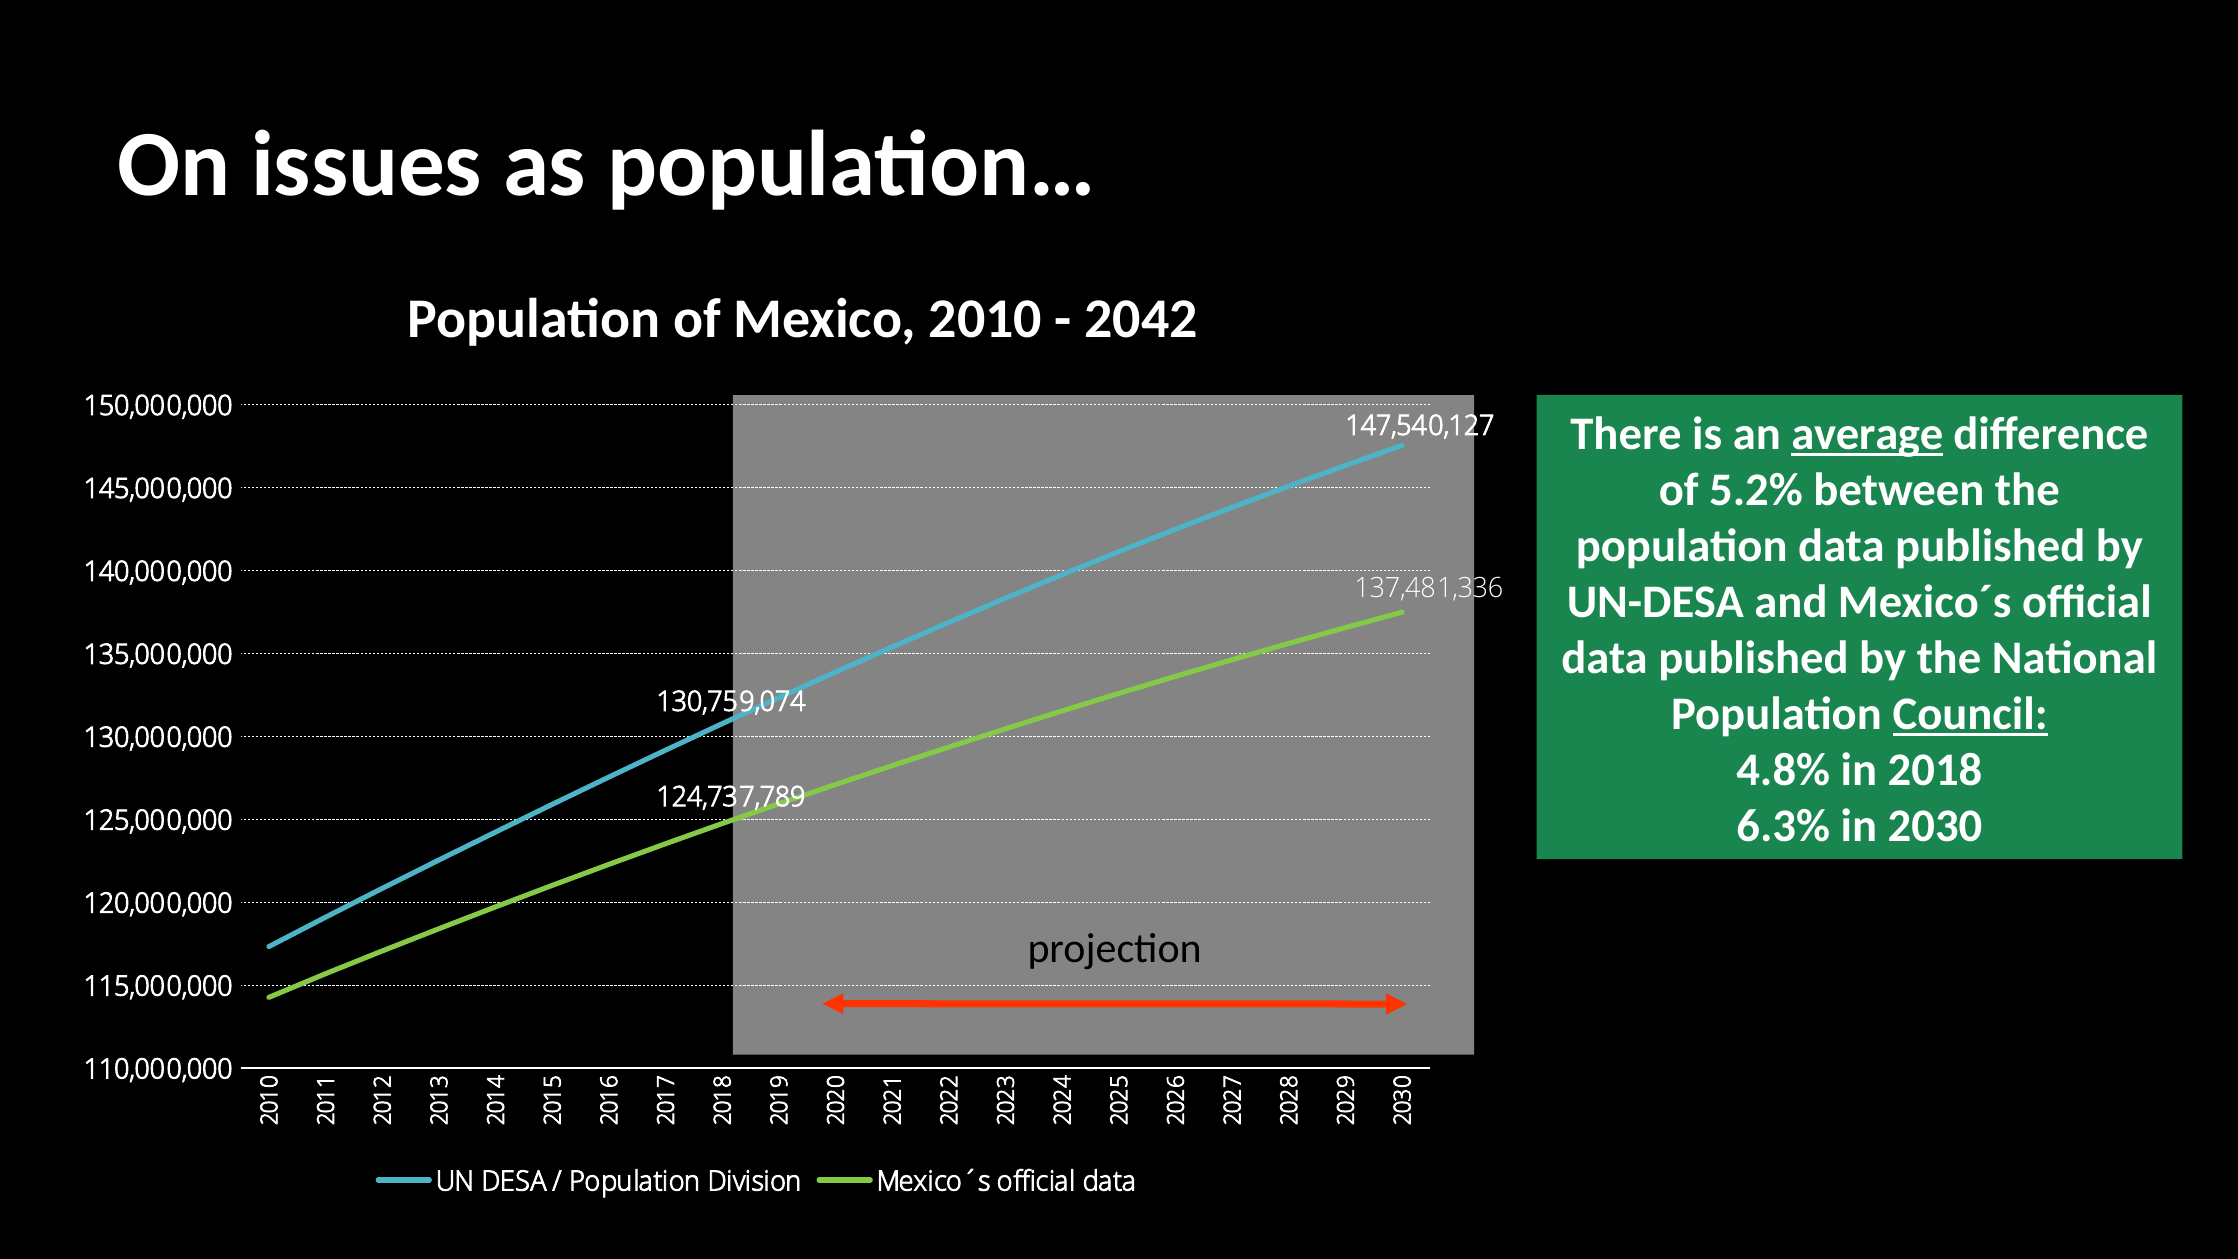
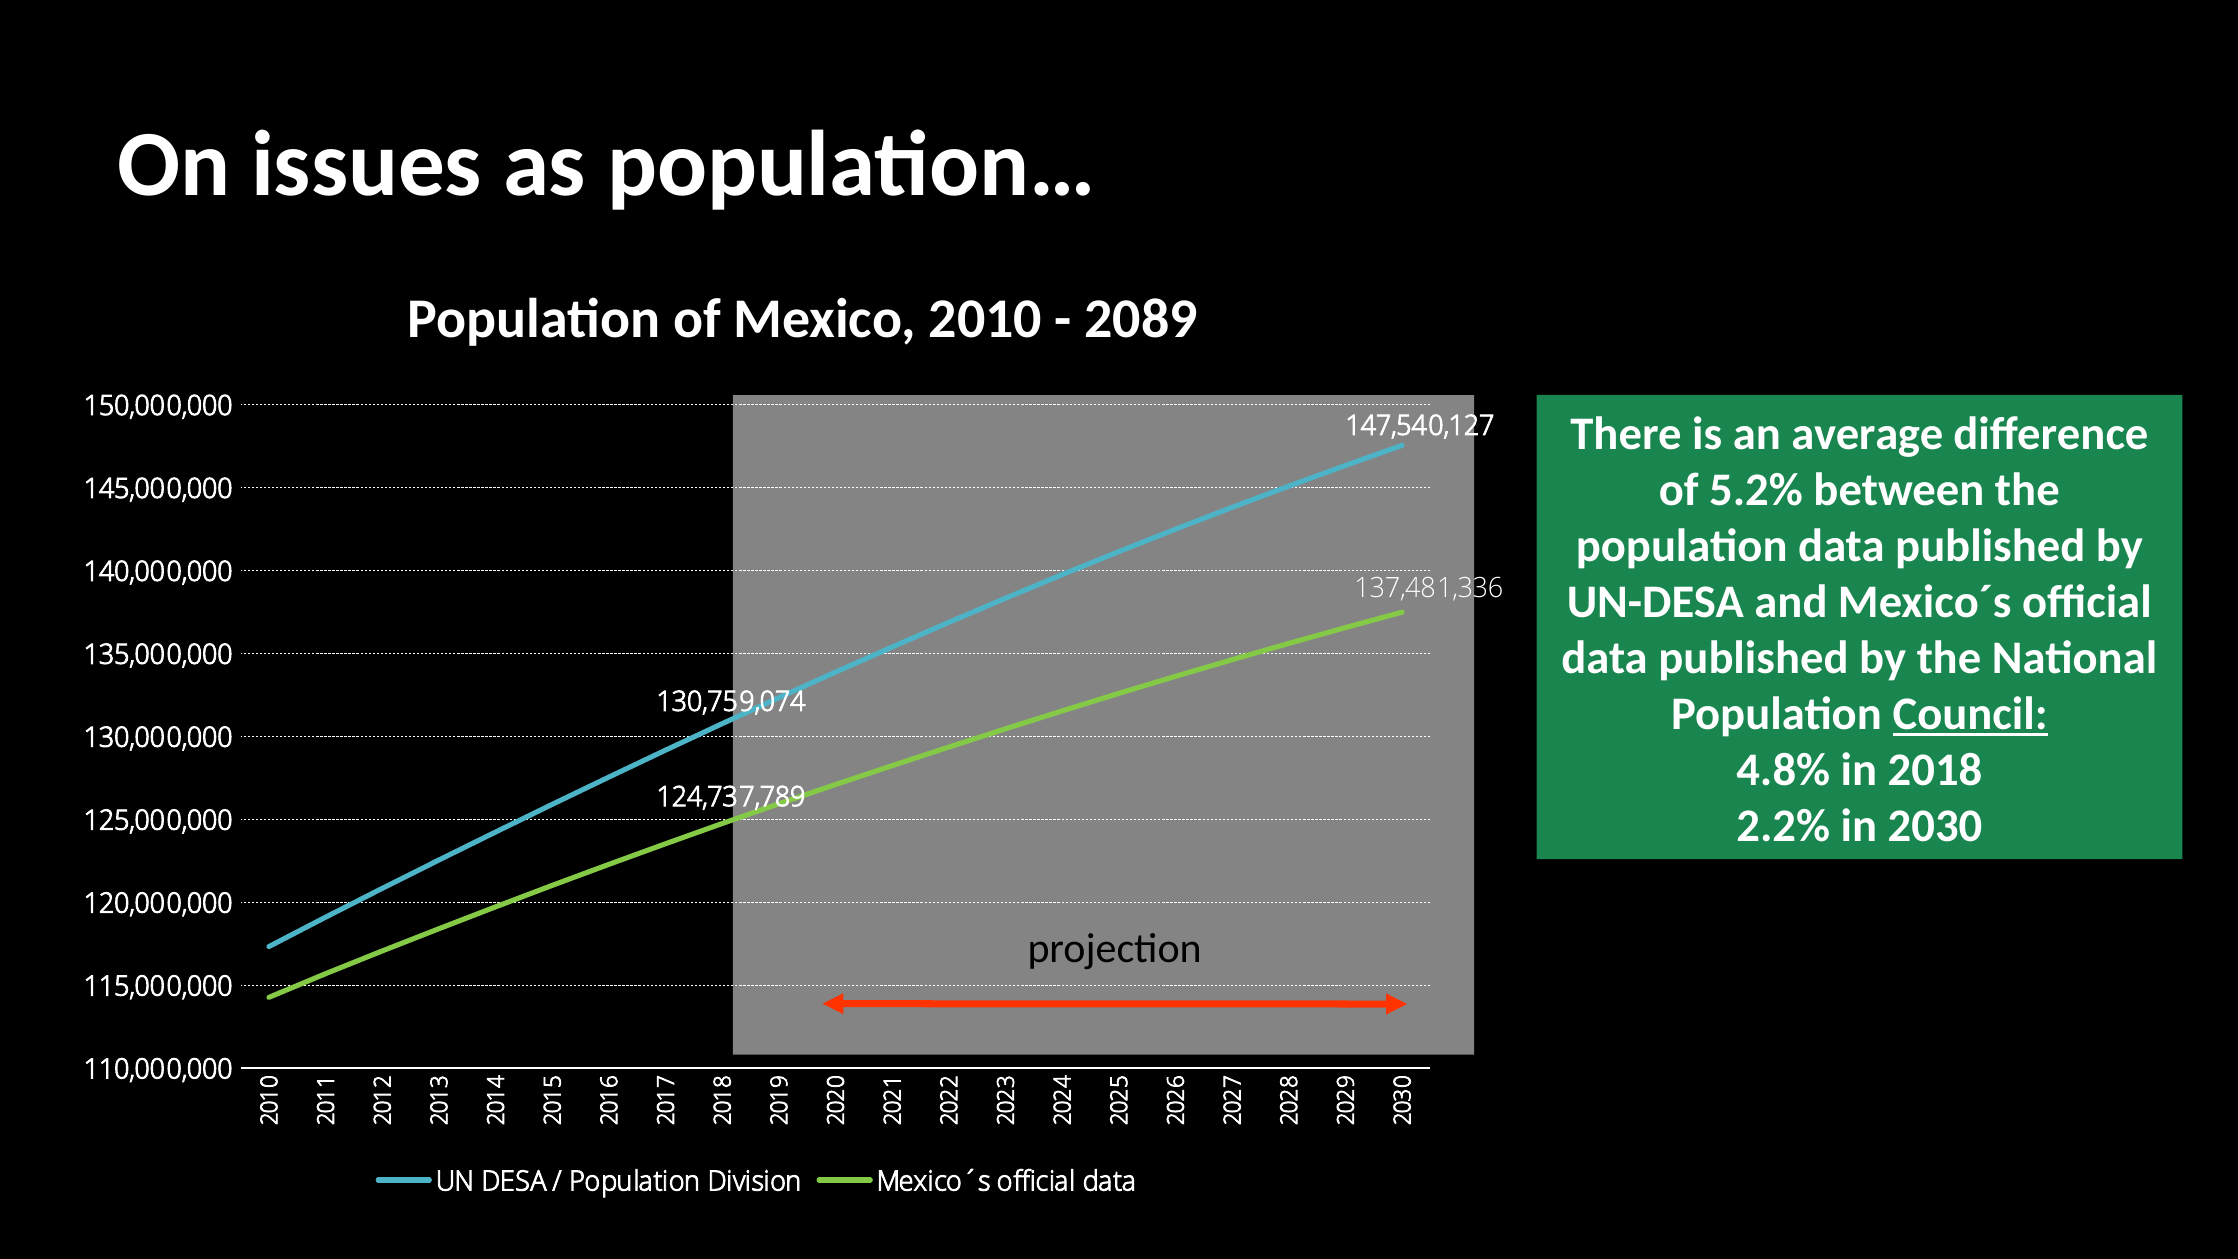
2042: 2042 -> 2089
average underline: present -> none
6.3%: 6.3% -> 2.2%
